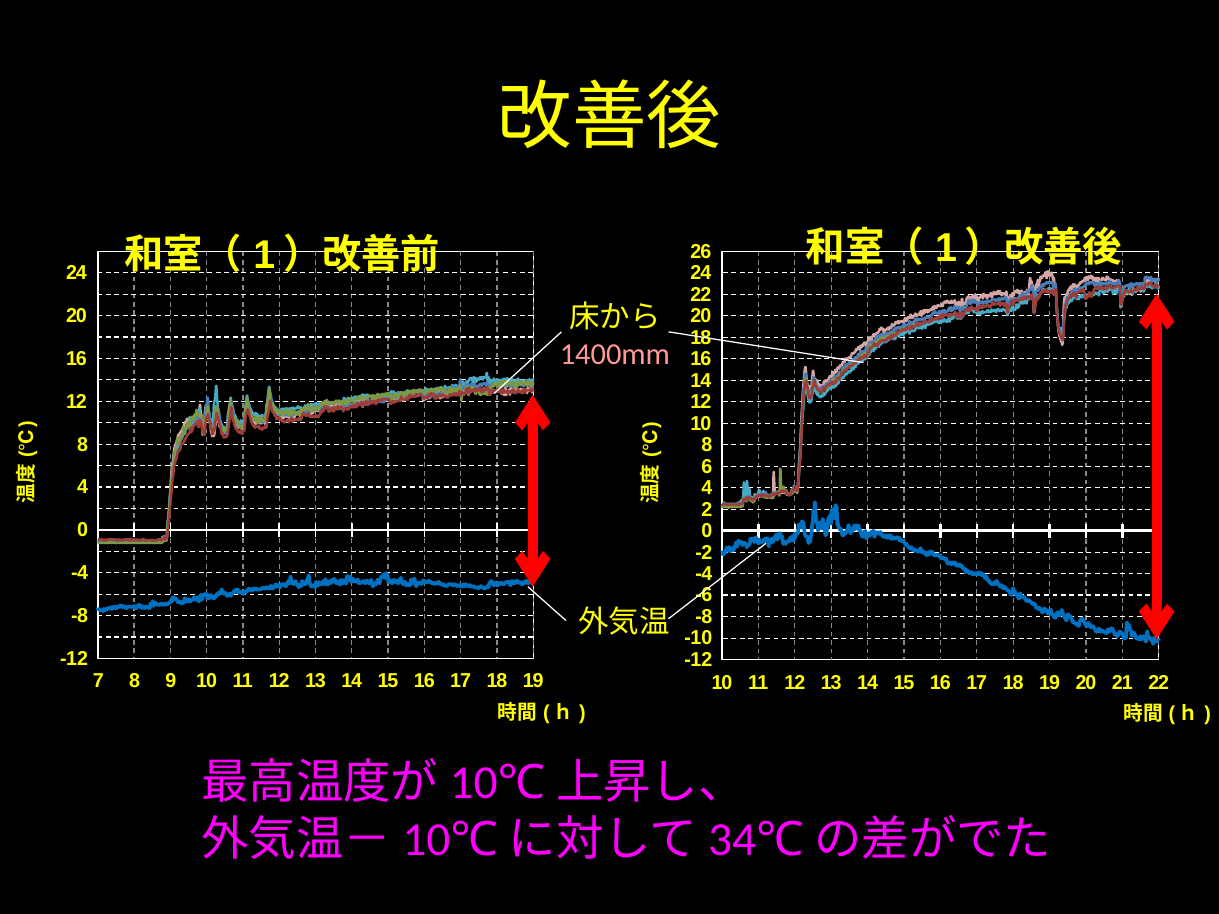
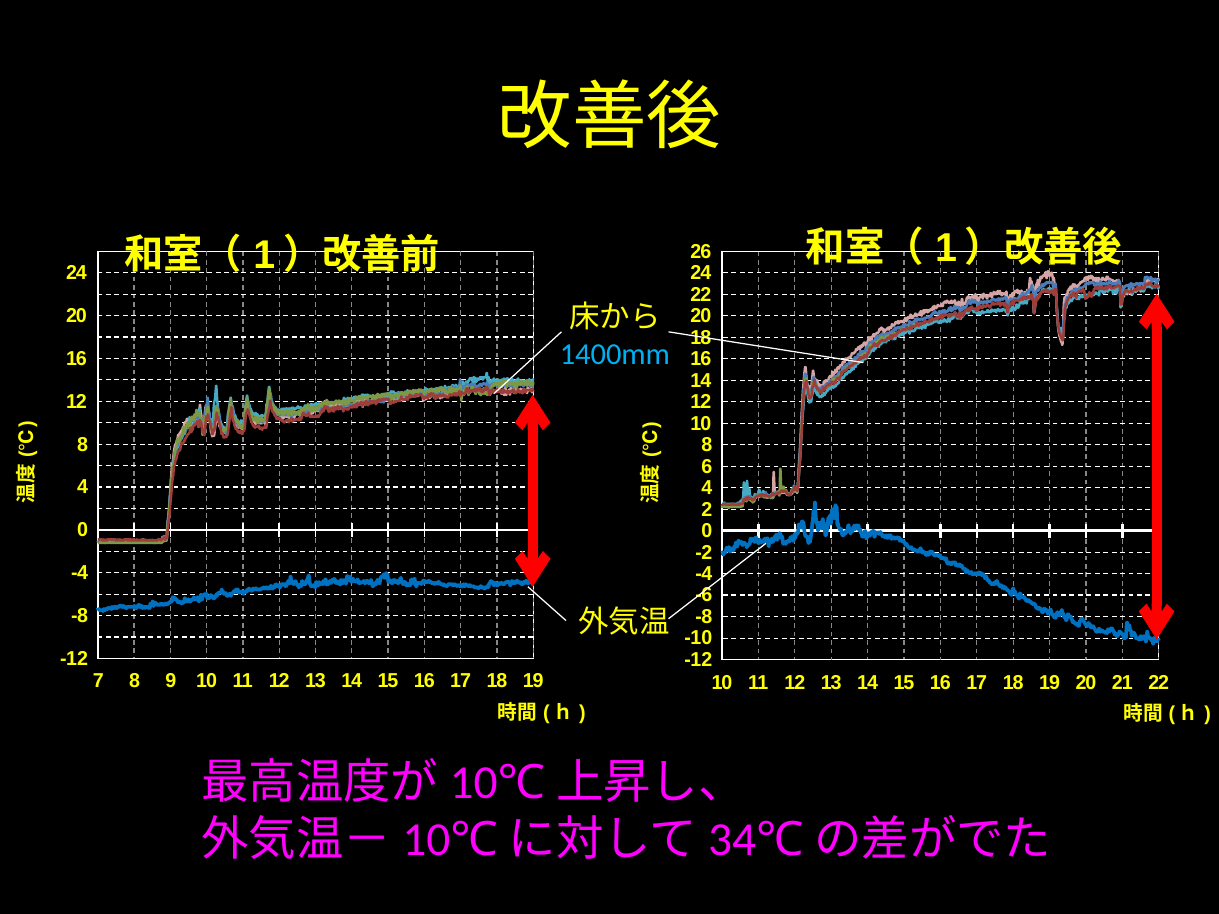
1400mm colour: pink -> light blue
